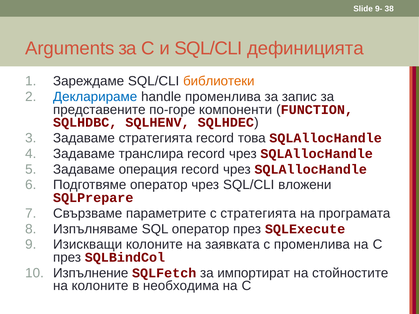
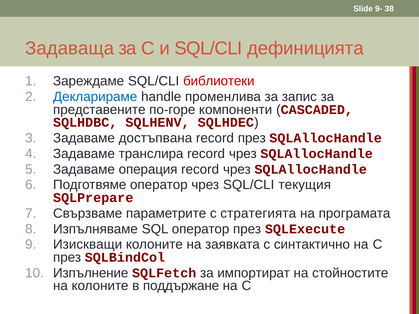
Arguments: Arguments -> Задаваща
библиотеки colour: orange -> red
FUNCTION: FUNCTION -> CASCADED
Задаваме стратегията: стратегията -> достъпвана
record това: това -> през
вложени: вложени -> текущия
с променлива: променлива -> синтактично
необходима: необходима -> поддържане
